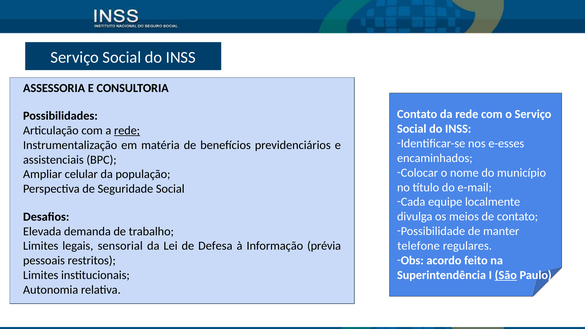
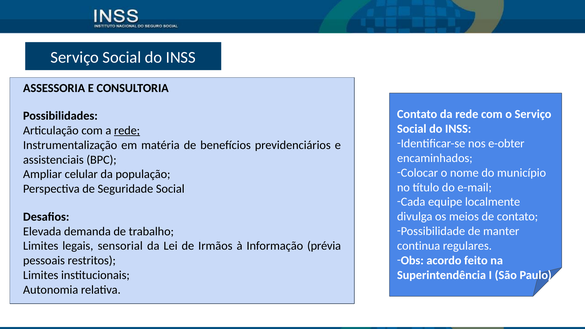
e-esses: e-esses -> e-obter
telefone: telefone -> continua
Defesa: Defesa -> Irmãos
São underline: present -> none
